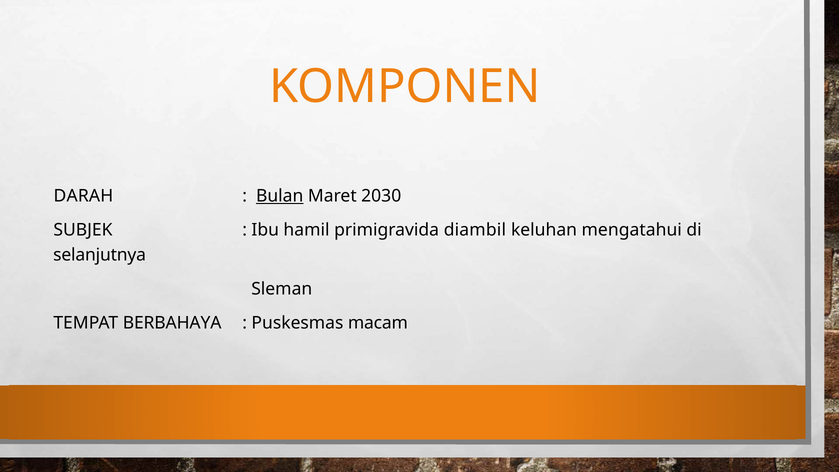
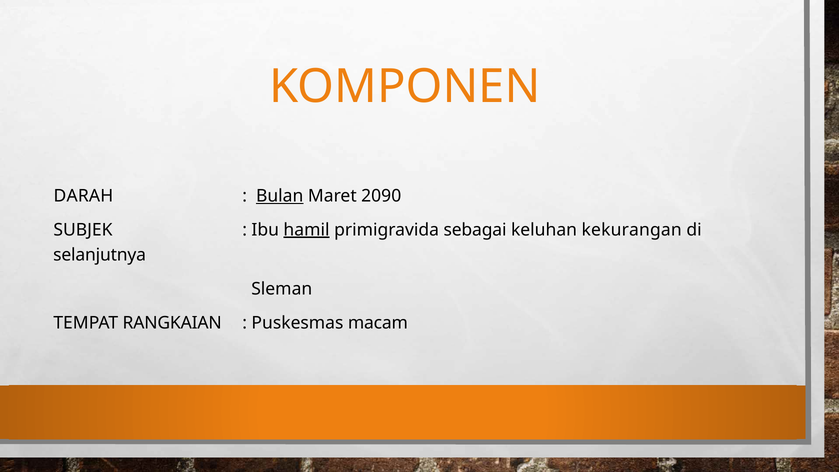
2030: 2030 -> 2090
hamil underline: none -> present
diambil: diambil -> sebagai
mengatahui: mengatahui -> kekurangan
BERBAHAYA: BERBAHAYA -> RANGKAIAN
